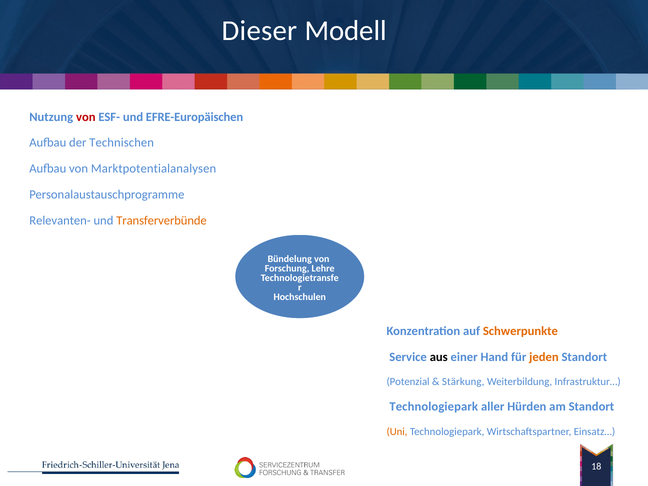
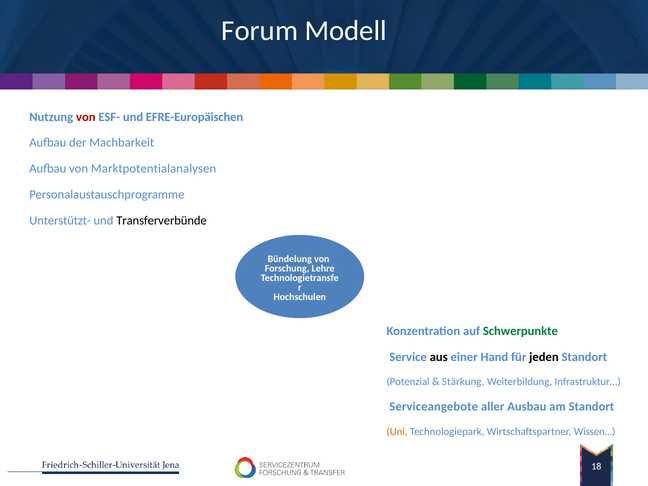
Dieser: Dieser -> Forum
Technischen: Technischen -> Machbarkeit
Relevanten-: Relevanten- -> Unterstützt-
Transferverbünde colour: orange -> black
Schwerpunkte colour: orange -> green
jeden colour: orange -> black
Technologiepark at (434, 407): Technologiepark -> Serviceangebote
Hürden: Hürden -> Ausbau
Einsatz…: Einsatz… -> Wissen…
